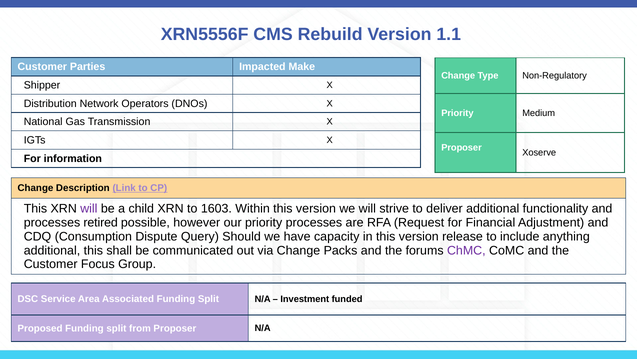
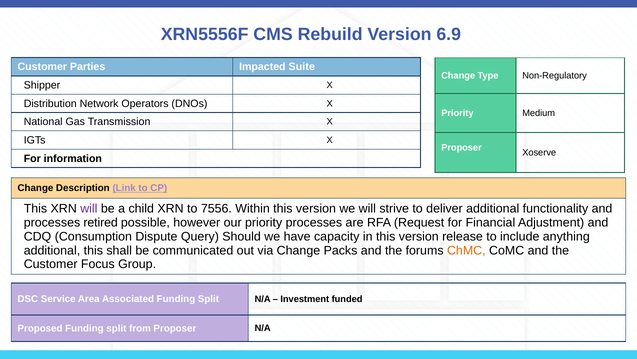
1.1: 1.1 -> 6.9
Make: Make -> Suite
1603: 1603 -> 7556
ChMC colour: purple -> orange
